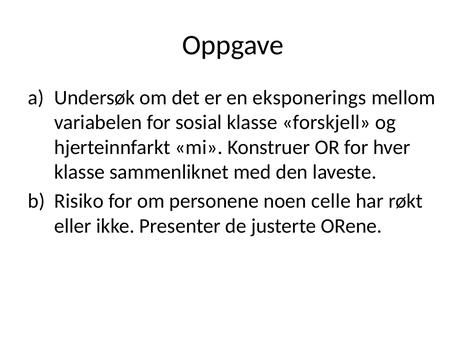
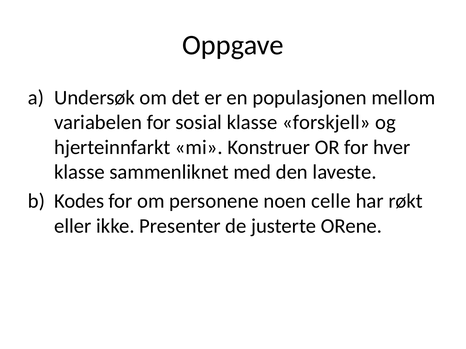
eksponerings: eksponerings -> populasjonen
Risiko: Risiko -> Kodes
